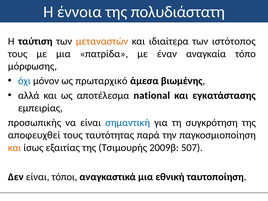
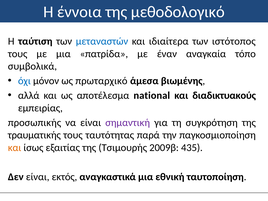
πολυδιάστατη: πολυδιάστατη -> μεθοδολογικό
μεταναστών colour: orange -> blue
μόρφωσης: μόρφωσης -> συμβολικά
εγκατάστασης: εγκατάστασης -> διαδικτυακούς
σημαντική colour: blue -> purple
αποφευχθεί: αποφευχθεί -> τραυματικής
507: 507 -> 435
τόποι: τόποι -> εκτός
